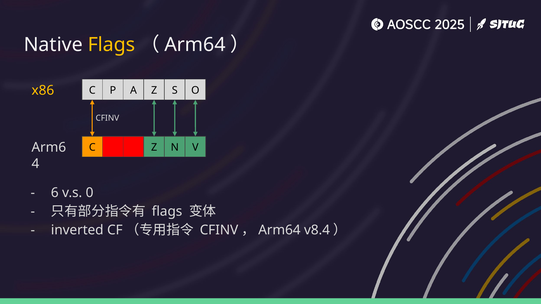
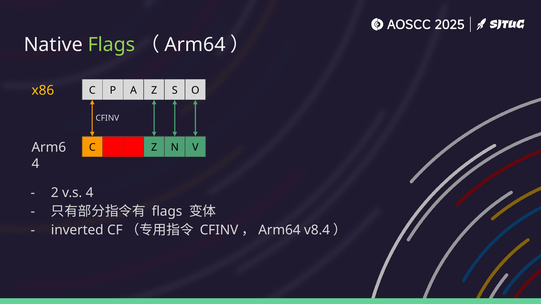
Flags at (112, 45) colour: yellow -> light green
6: 6 -> 2
v.s 0: 0 -> 4
